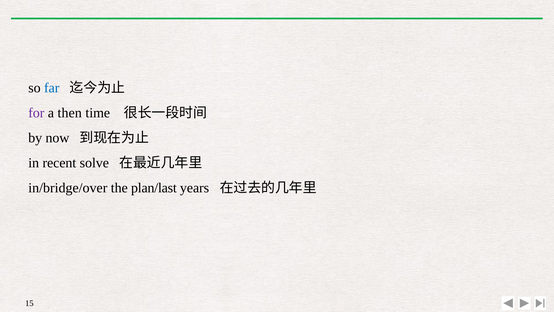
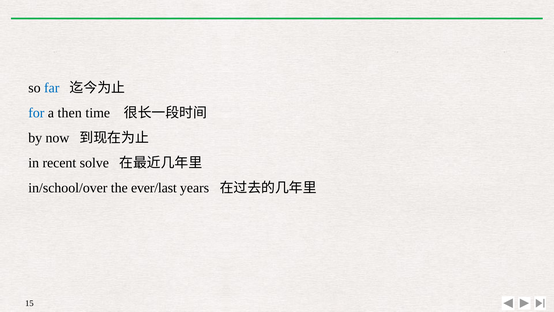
for colour: purple -> blue
in/bridge/over: in/bridge/over -> in/school/over
plan/last: plan/last -> ever/last
